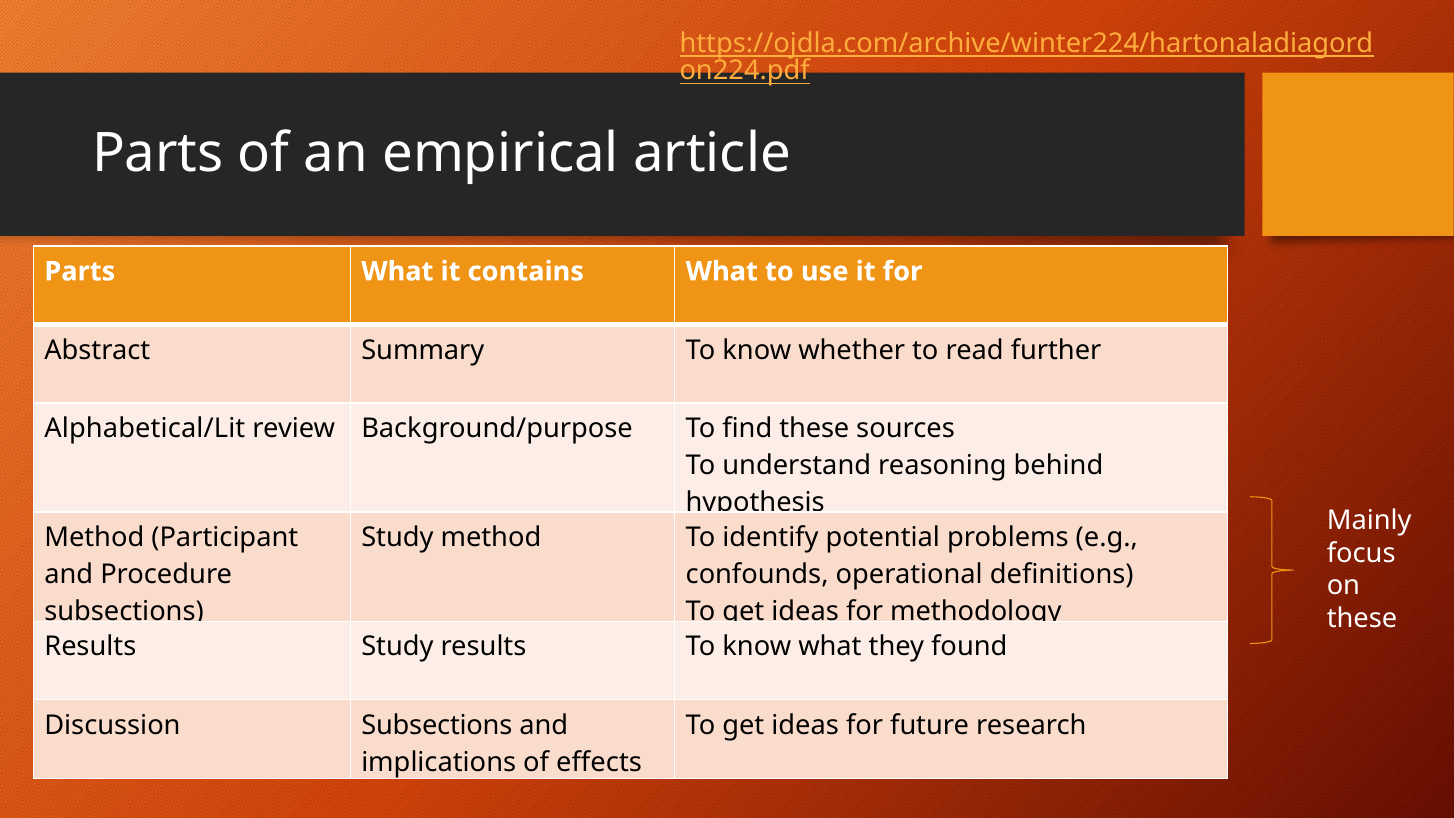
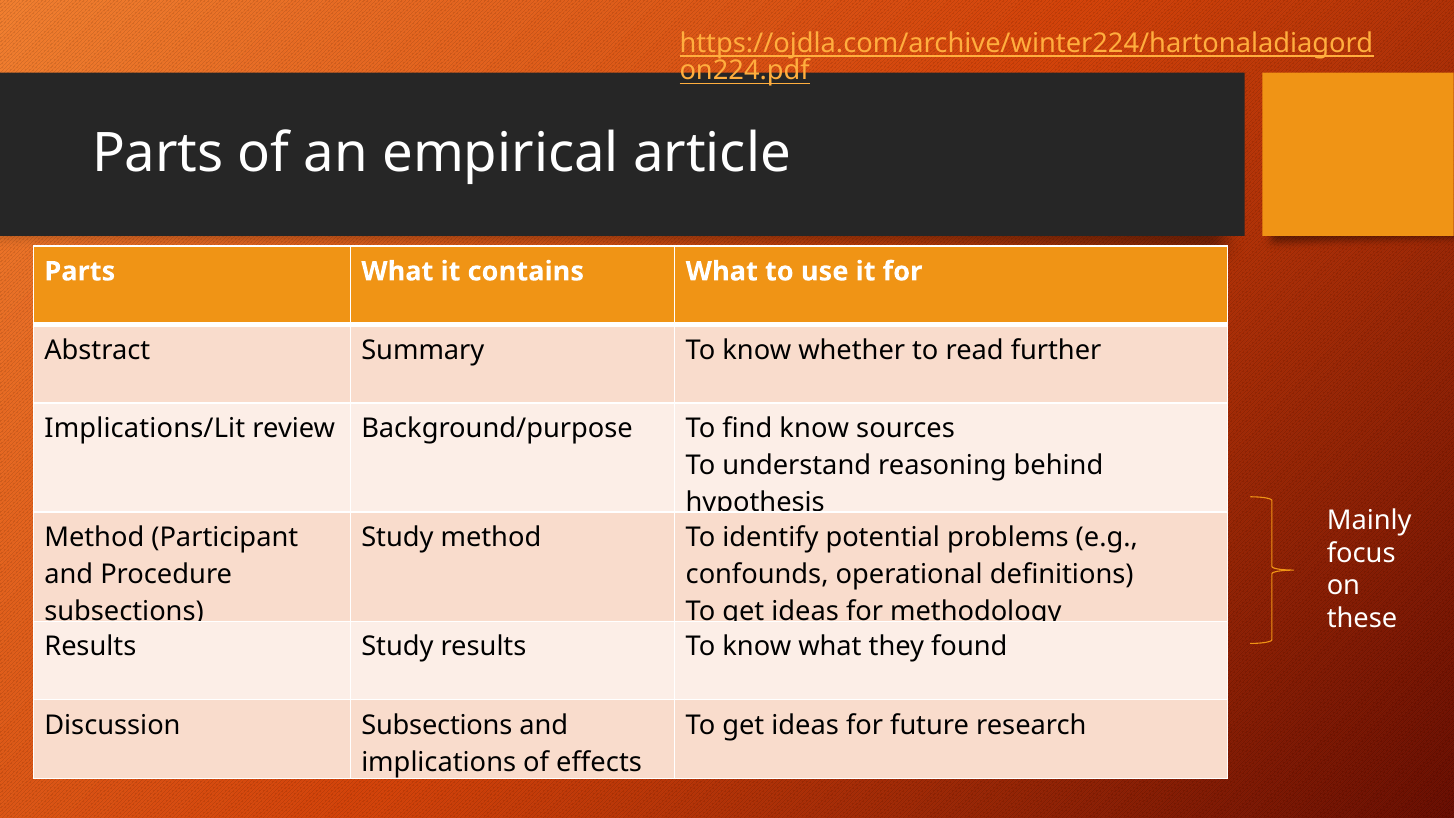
Alphabetical/Lit: Alphabetical/Lit -> Implications/Lit
find these: these -> know
